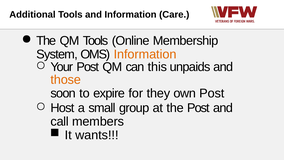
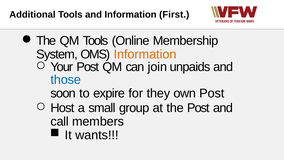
Care: Care -> First
this: this -> join
those colour: orange -> blue
